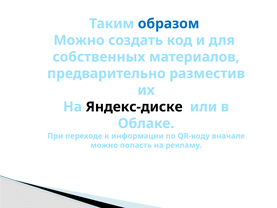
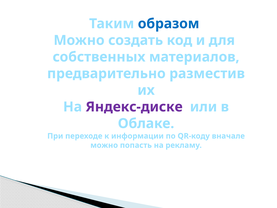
Яндекс-диске colour: black -> purple
